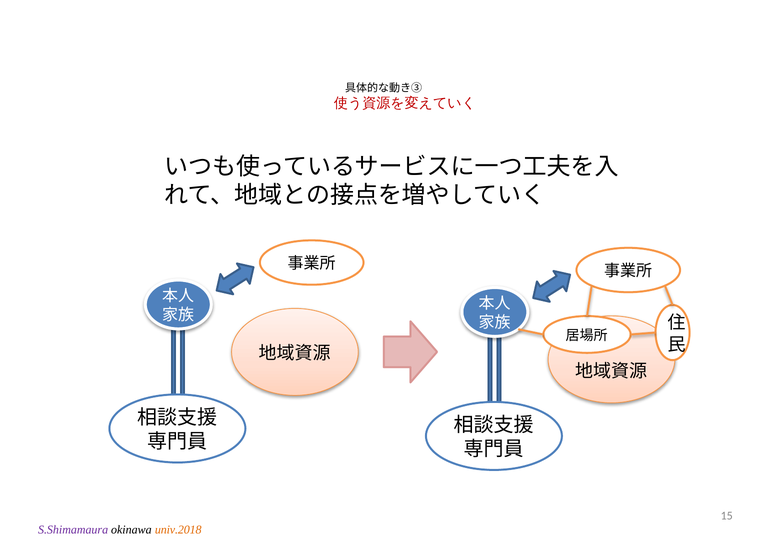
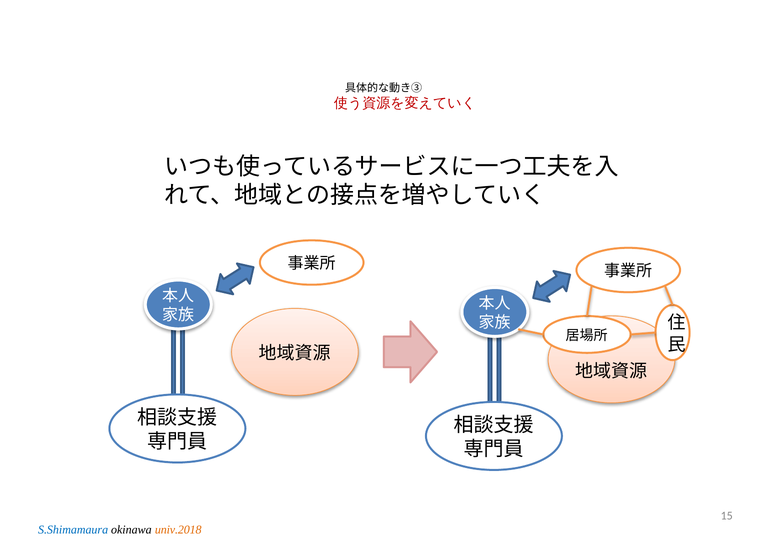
S.Shimamaura colour: purple -> blue
